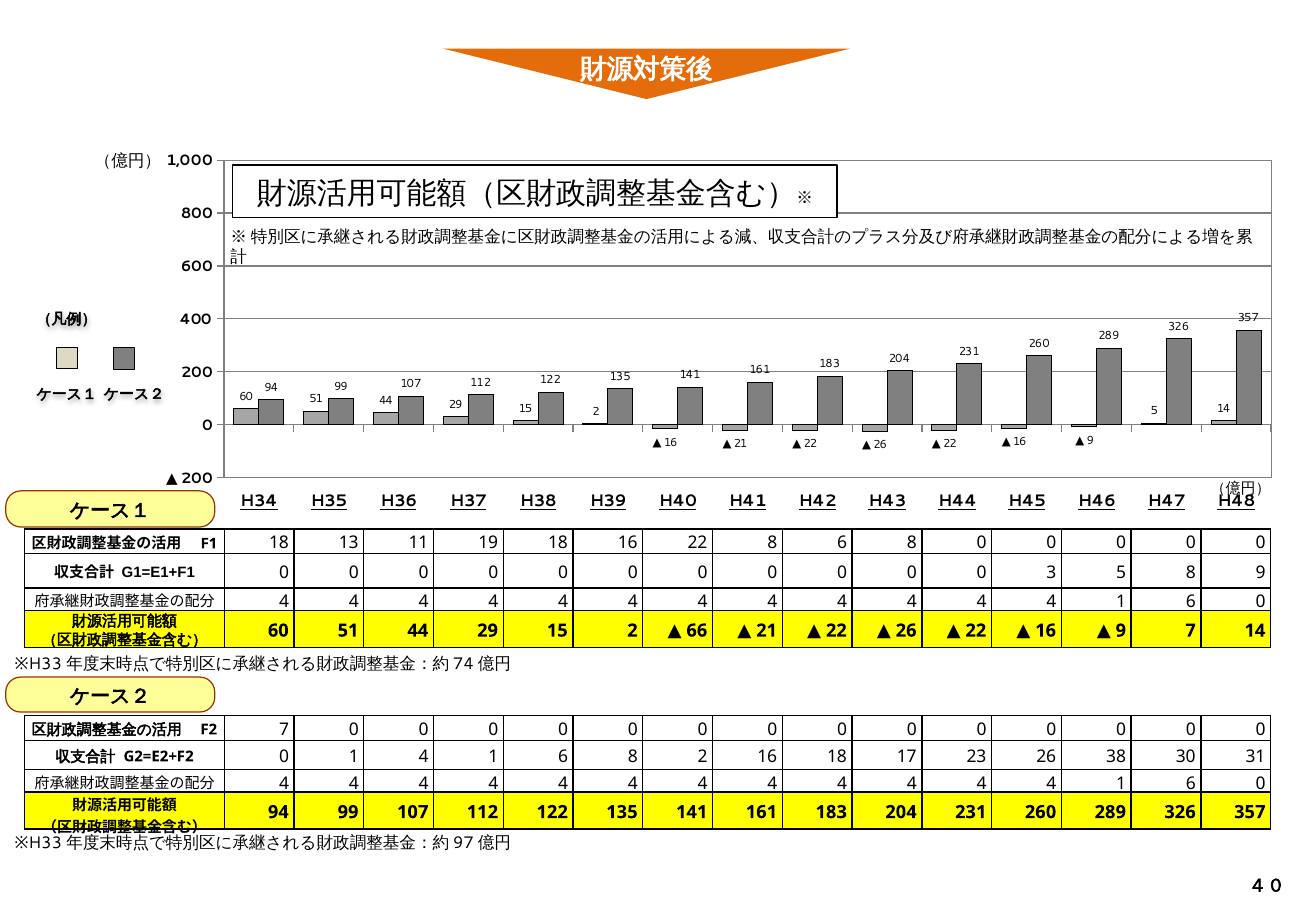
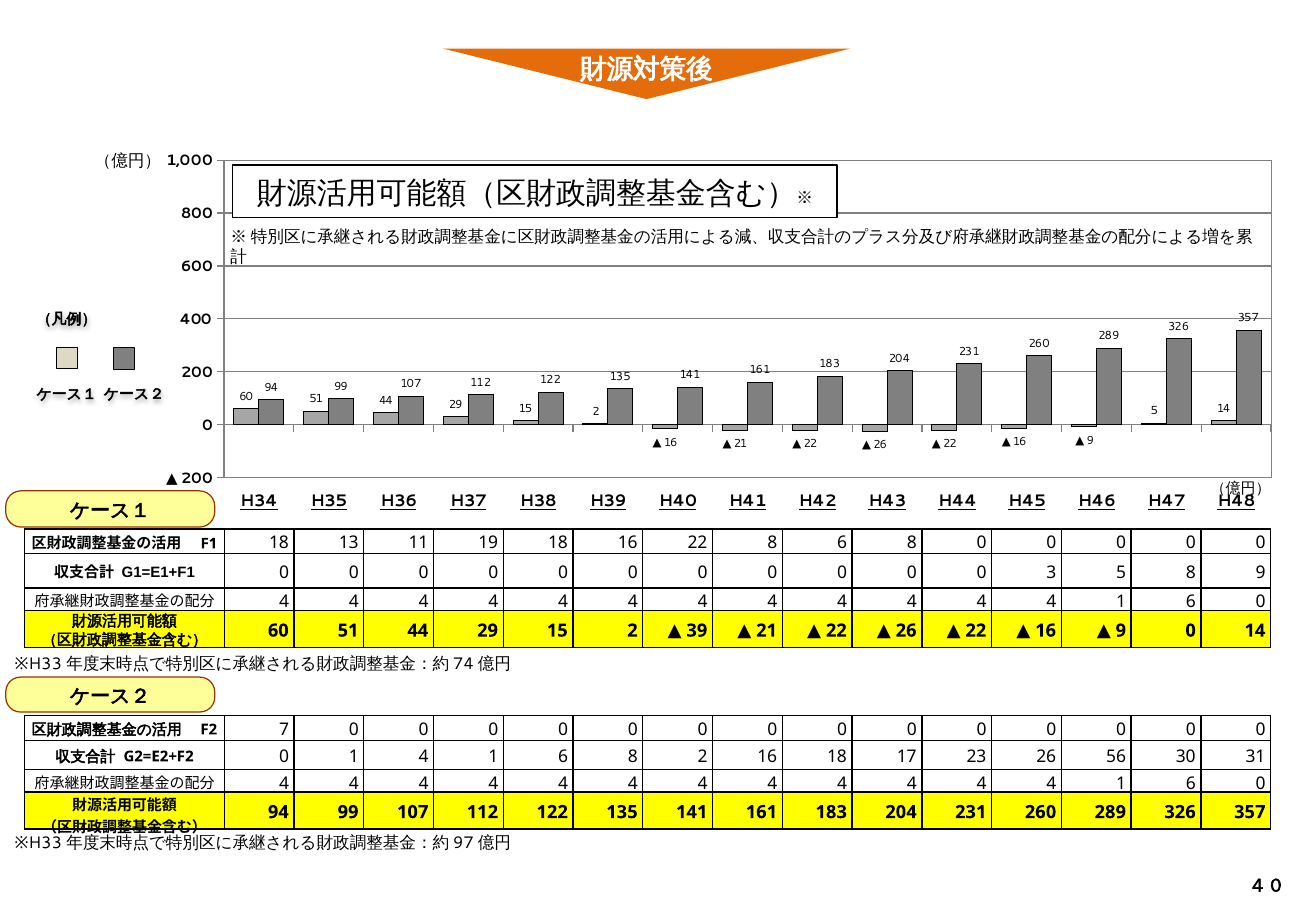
66: 66 -> 39
9 7: 7 -> 0
38: 38 -> 56
